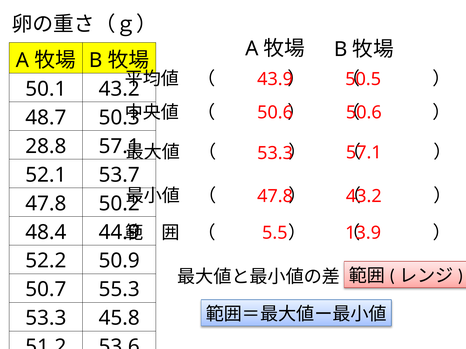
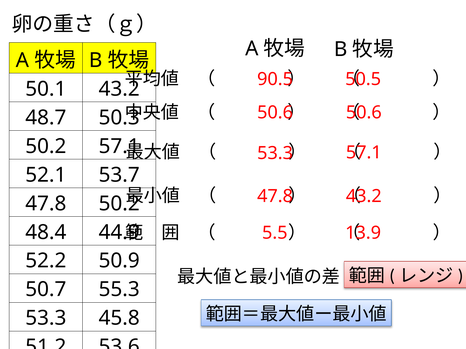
43.9: 43.9 -> 90.5
28.8 at (46, 146): 28.8 -> 50.2
